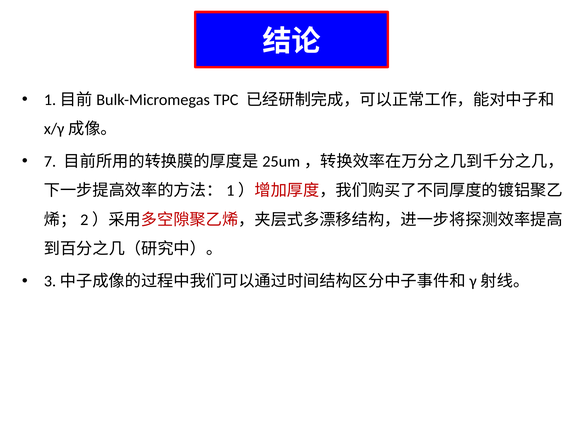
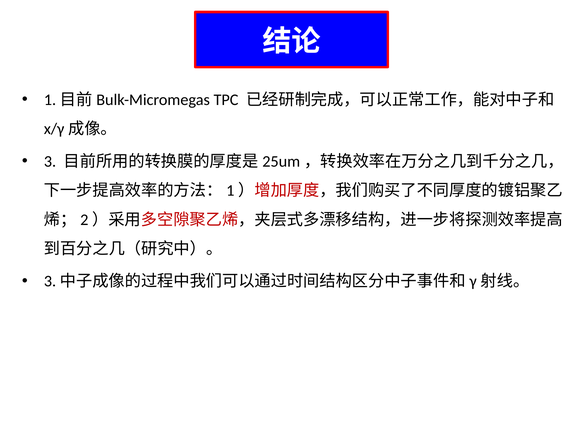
7: 7 -> 3
